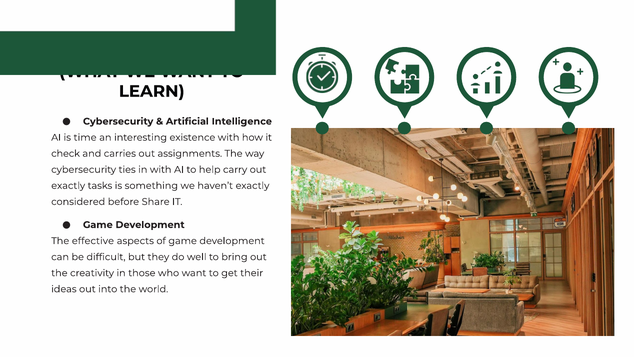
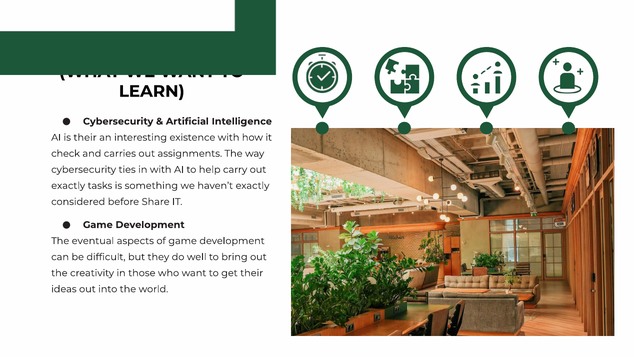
is time: time -> their
effective: effective -> eventual
